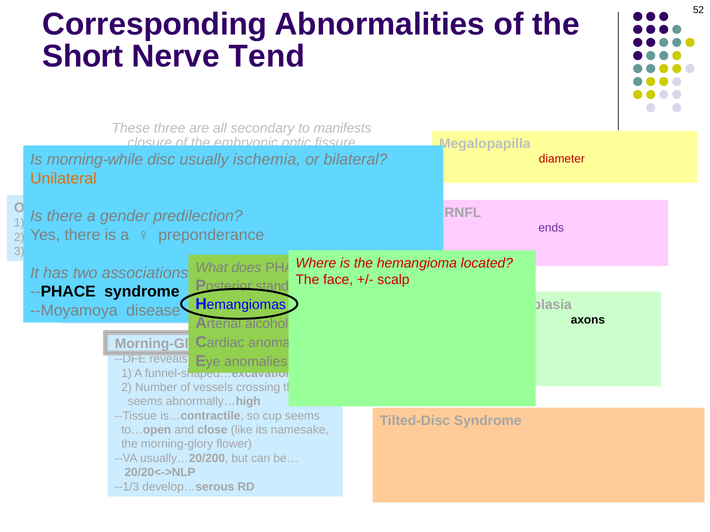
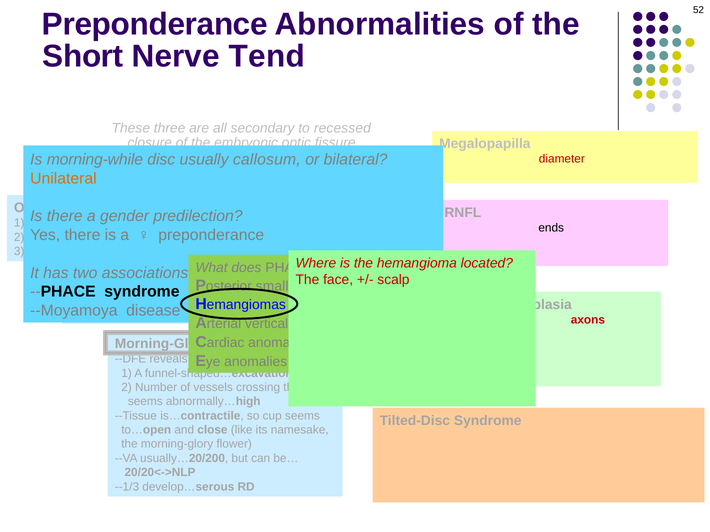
Corresponding at (155, 24): Corresponding -> Preponderance
to manifests: manifests -> recessed
ischemia: ischemia -> callosum
ends colour: purple -> black
Posterior stand: stand -> small
axons colour: black -> red
Arterial alcohol: alcohol -> vertical
